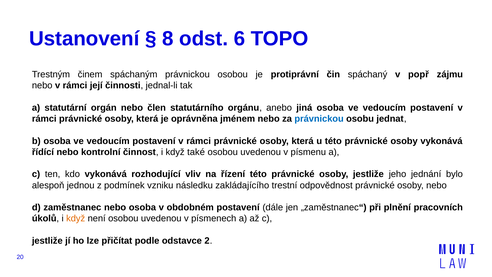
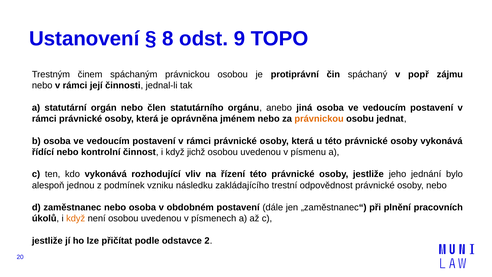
6: 6 -> 9
právnickou at (319, 119) colour: blue -> orange
také: také -> jichž
